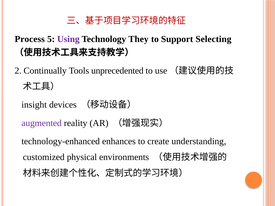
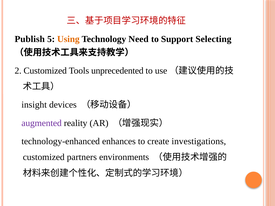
Process: Process -> Publish
Using colour: purple -> orange
They: They -> Need
2 Continually: Continually -> Customized
understanding: understanding -> investigations
physical: physical -> partners
